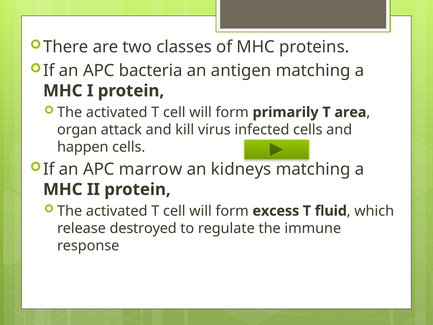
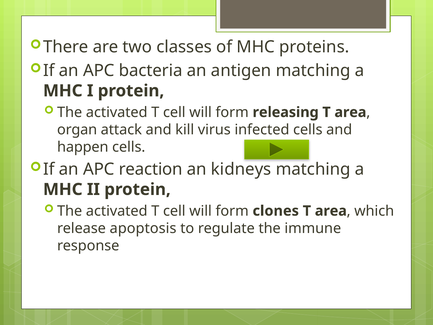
primarily: primarily -> releasing
marrow: marrow -> reaction
excess: excess -> clones
fluid at (331, 211): fluid -> area
destroyed: destroyed -> apoptosis
